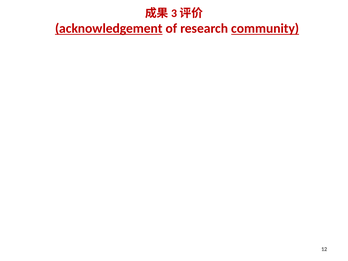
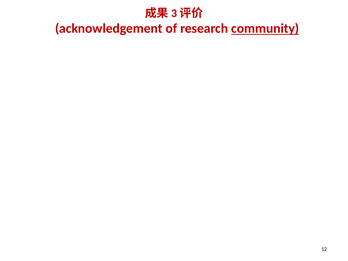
acknowledgement underline: present -> none
